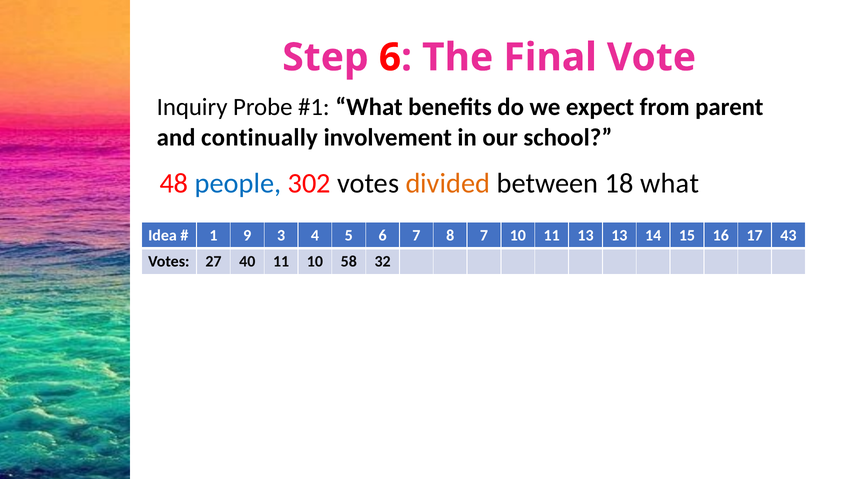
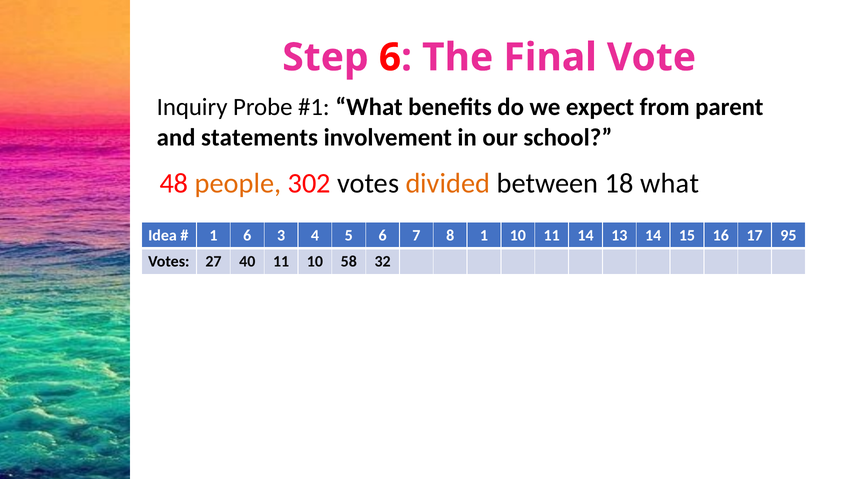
continually: continually -> statements
people colour: blue -> orange
1 9: 9 -> 6
8 7: 7 -> 1
11 13: 13 -> 14
43: 43 -> 95
